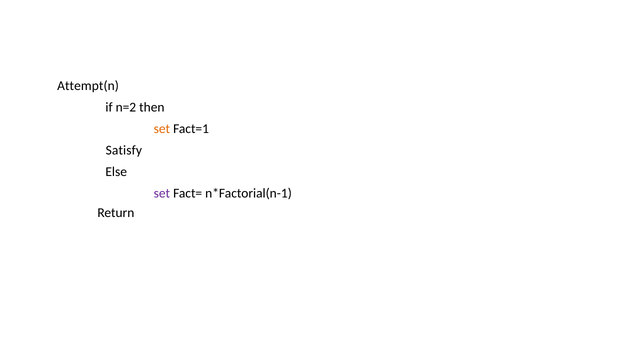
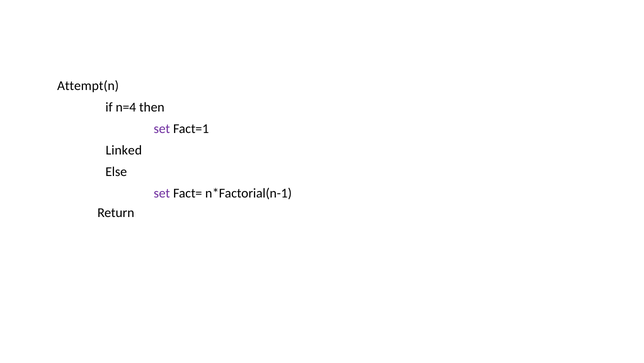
n=2: n=2 -> n=4
set at (162, 129) colour: orange -> purple
Satisfy: Satisfy -> Linked
